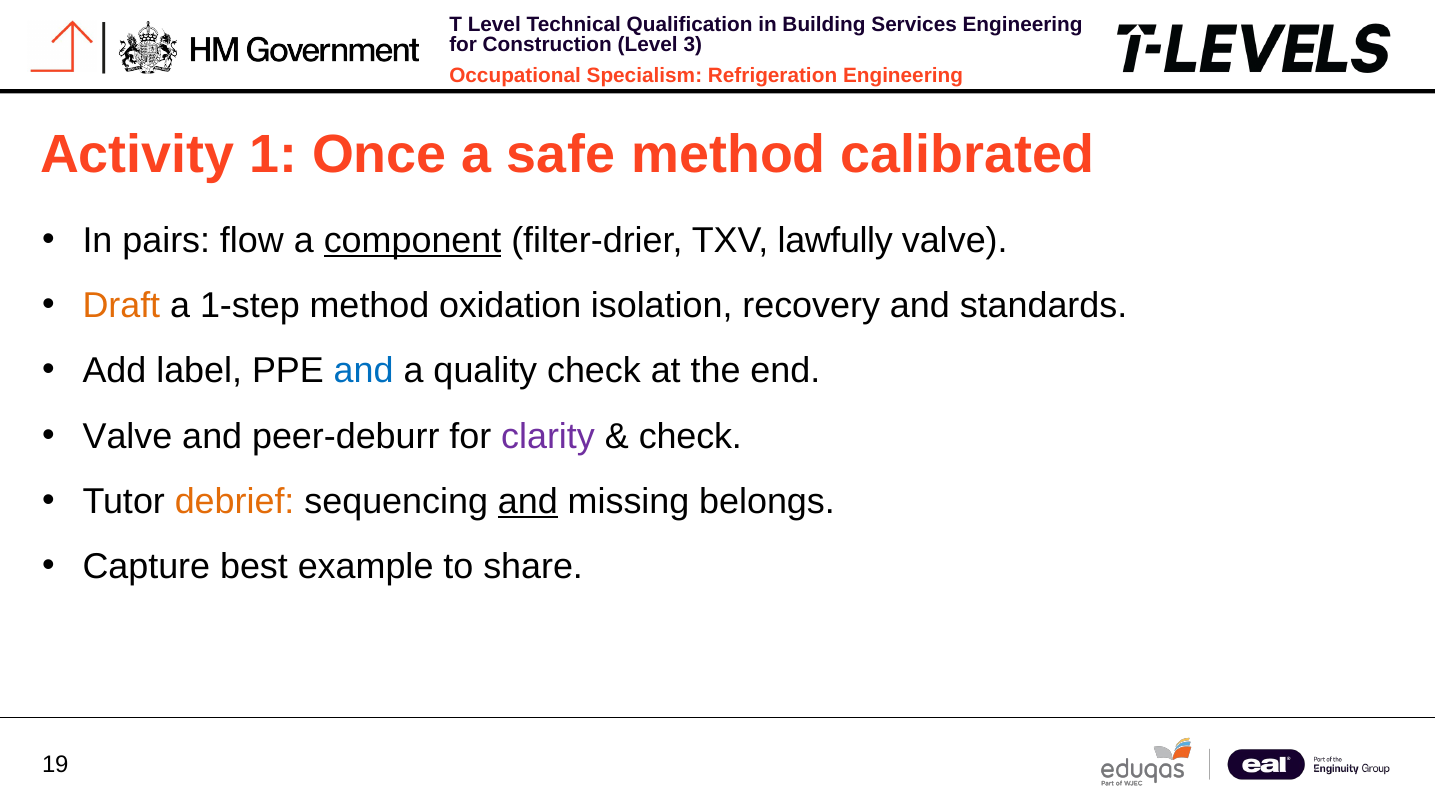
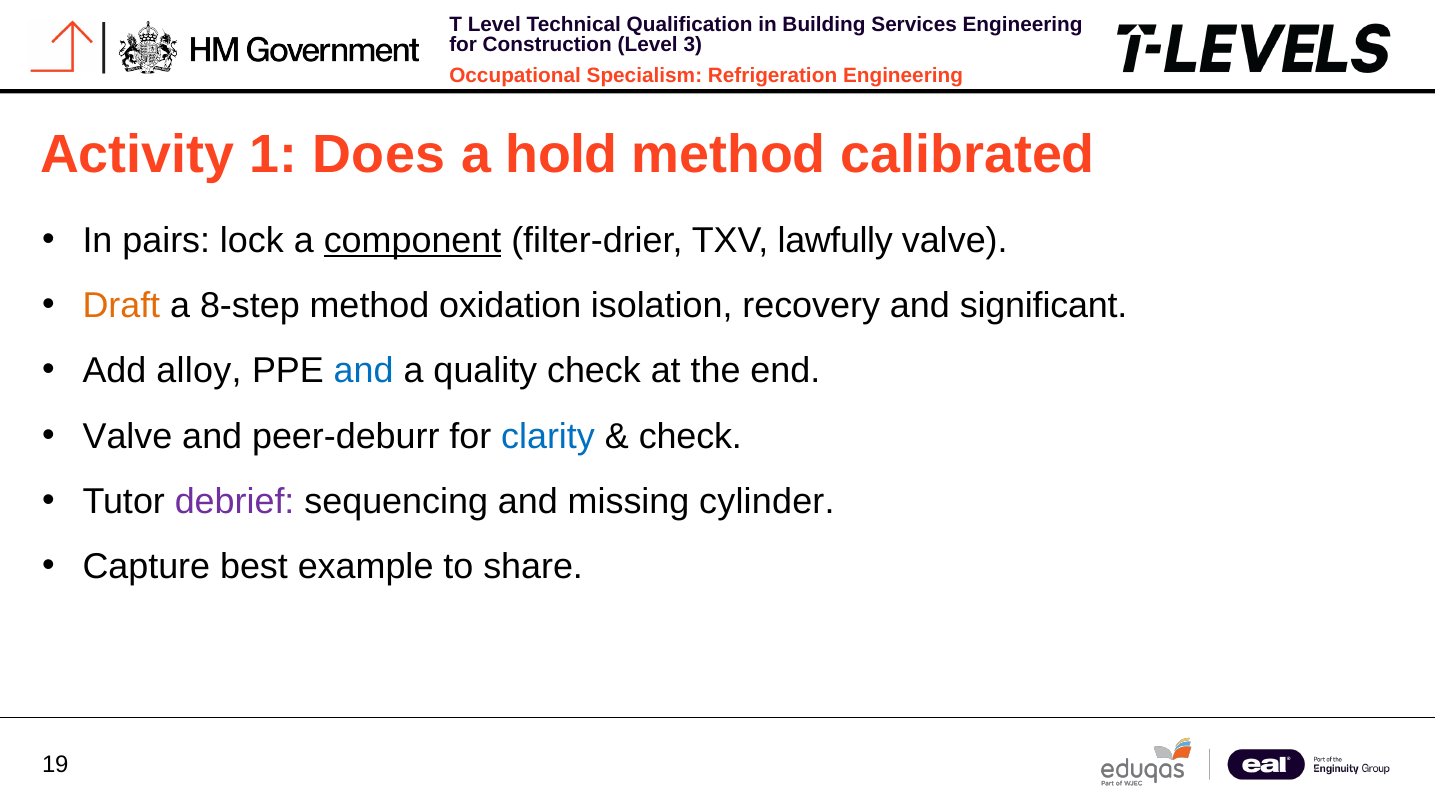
Once: Once -> Does
safe: safe -> hold
flow: flow -> lock
1‑step: 1‑step -> 8‑step
standards: standards -> significant
label: label -> alloy
clarity colour: purple -> blue
debrief colour: orange -> purple
and at (528, 502) underline: present -> none
belongs: belongs -> cylinder
